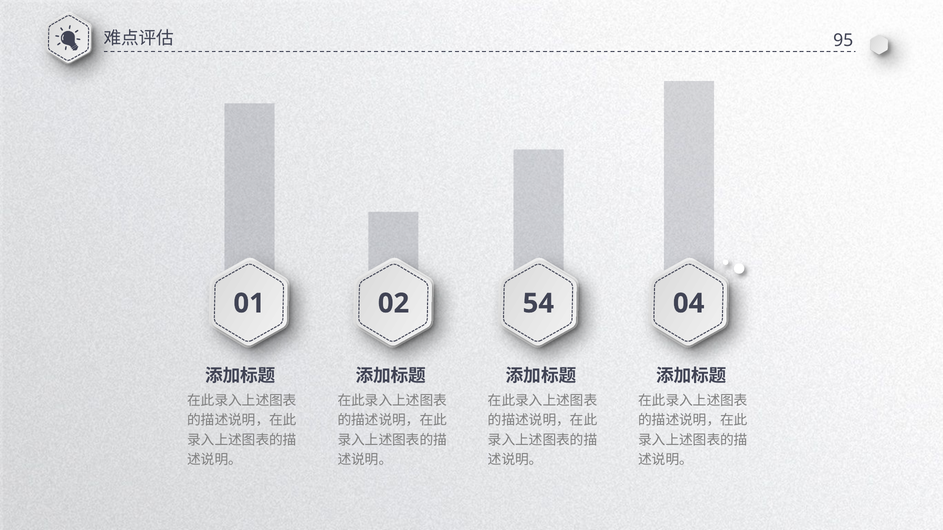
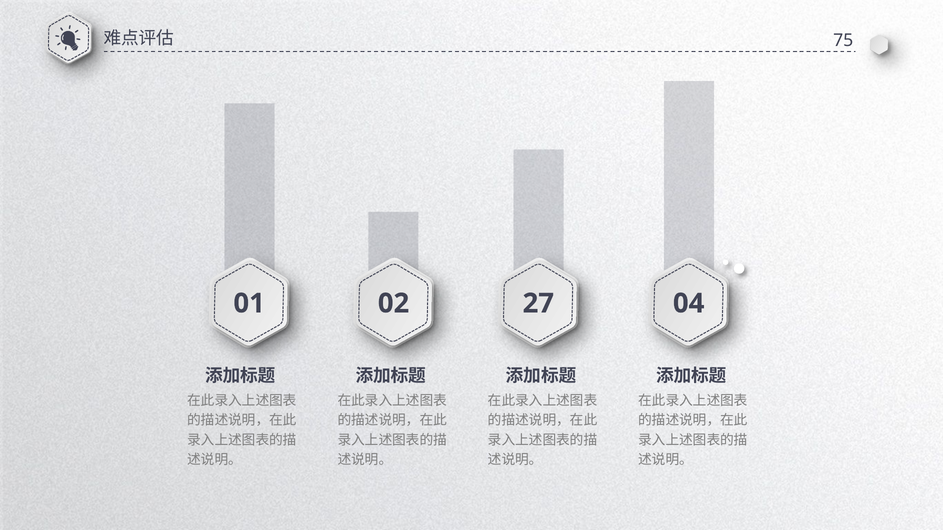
95: 95 -> 75
54: 54 -> 27
